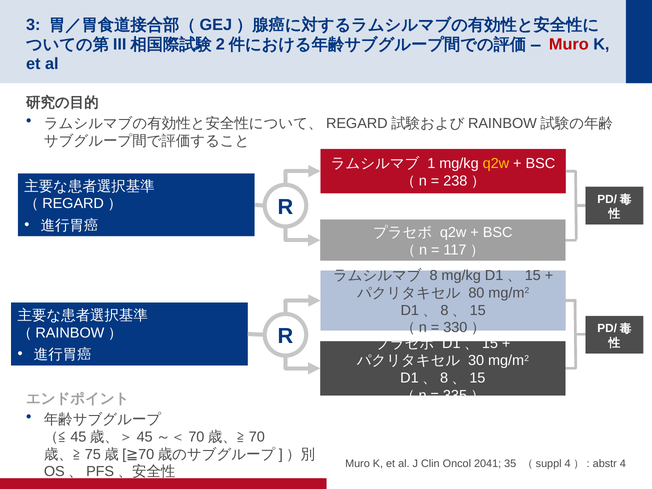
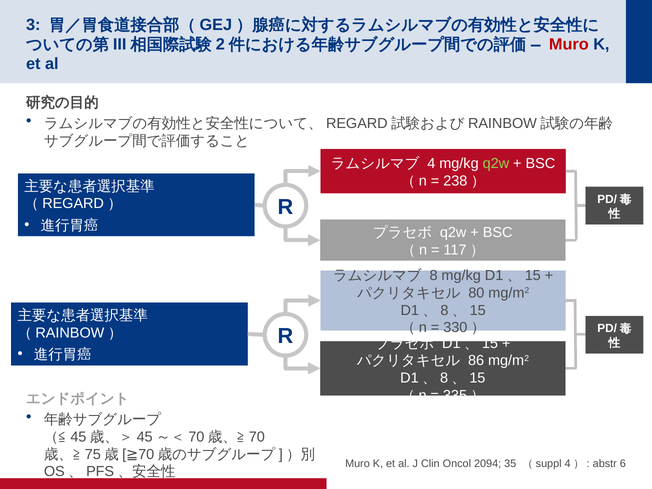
1: 1 -> 4
q2w at (496, 163) colour: yellow -> light green
30: 30 -> 86
2041: 2041 -> 2094
4: 4 -> 6
